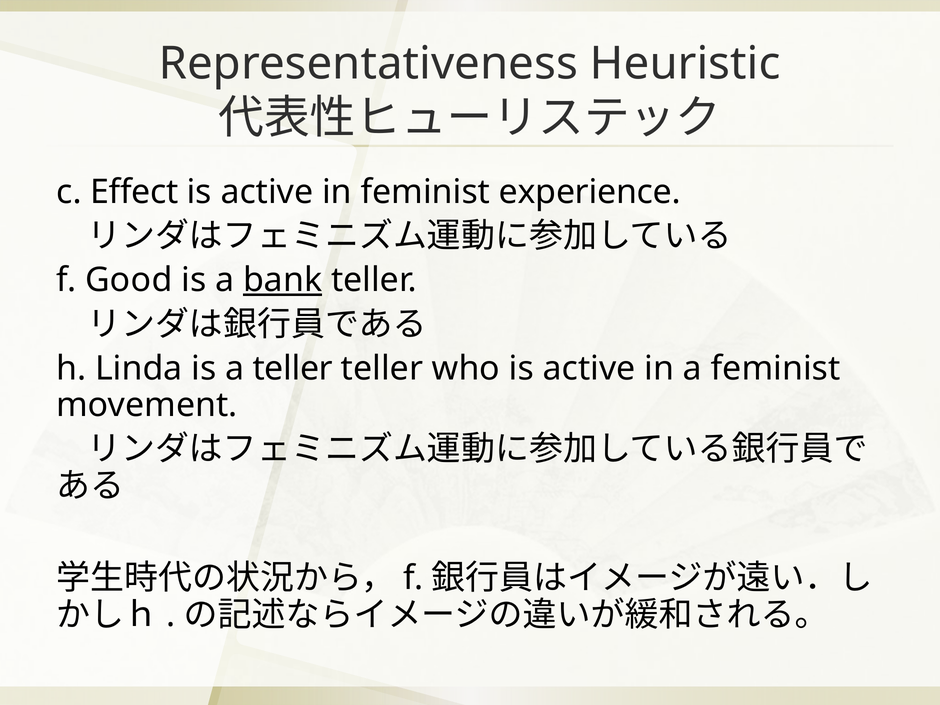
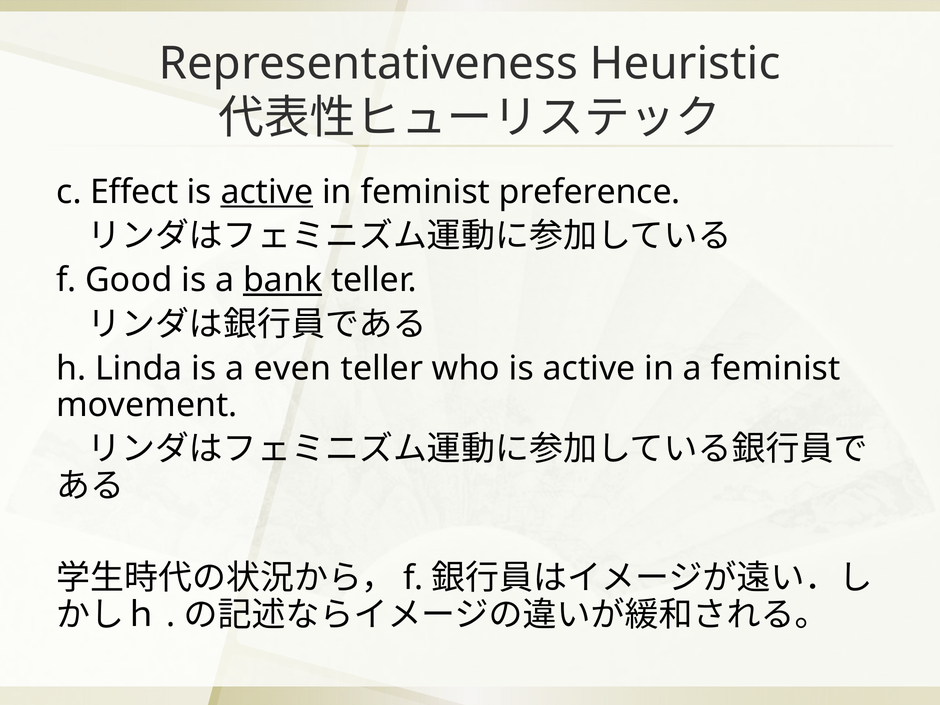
active at (267, 192) underline: none -> present
experience: experience -> preference
a teller: teller -> even
